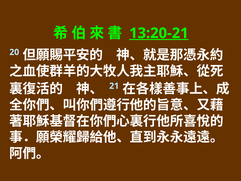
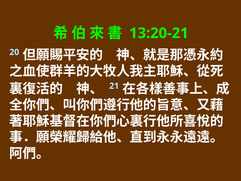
13:20-21 underline: present -> none
